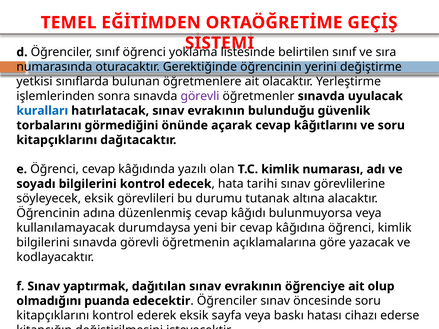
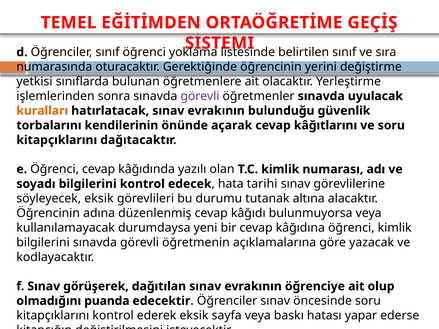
kuralları colour: blue -> orange
görmediğini: görmediğini -> kendilerinin
yaptırmak: yaptırmak -> görüşerek
cihazı: cihazı -> yapar
